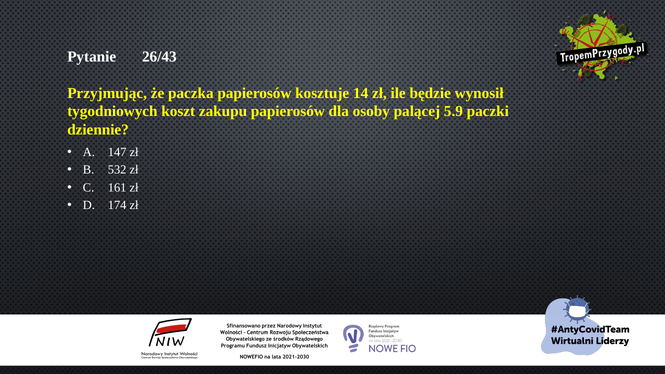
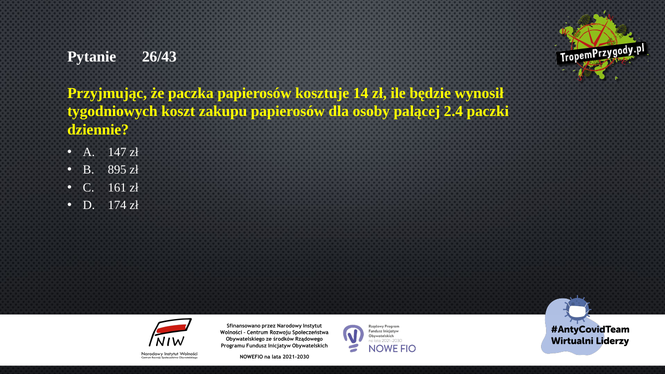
5.9: 5.9 -> 2.4
532: 532 -> 895
